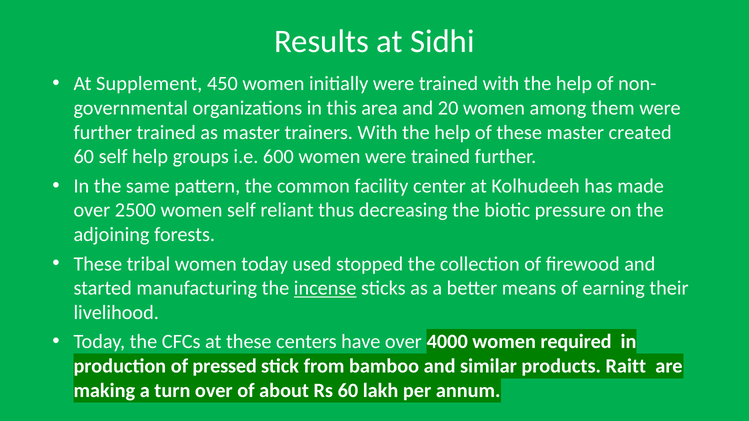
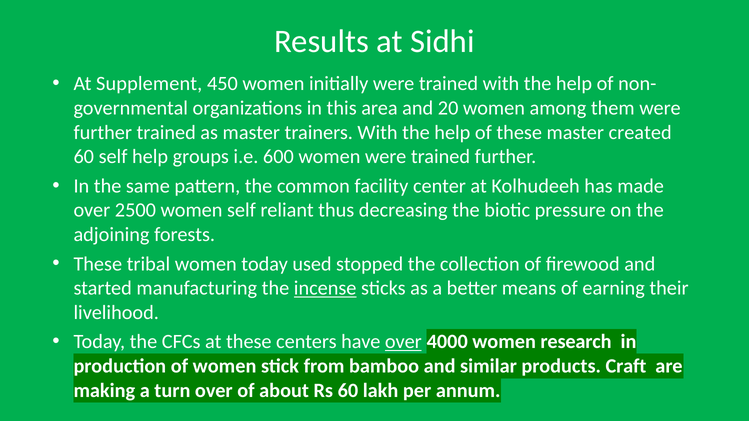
over at (403, 342) underline: none -> present
required: required -> research
of pressed: pressed -> women
Raitt: Raitt -> Craft
